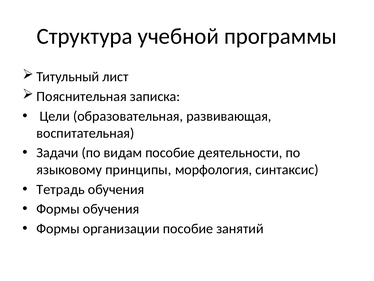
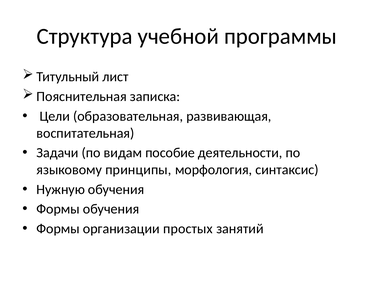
Тетрадь: Тетрадь -> Нужную
организации пособие: пособие -> простых
